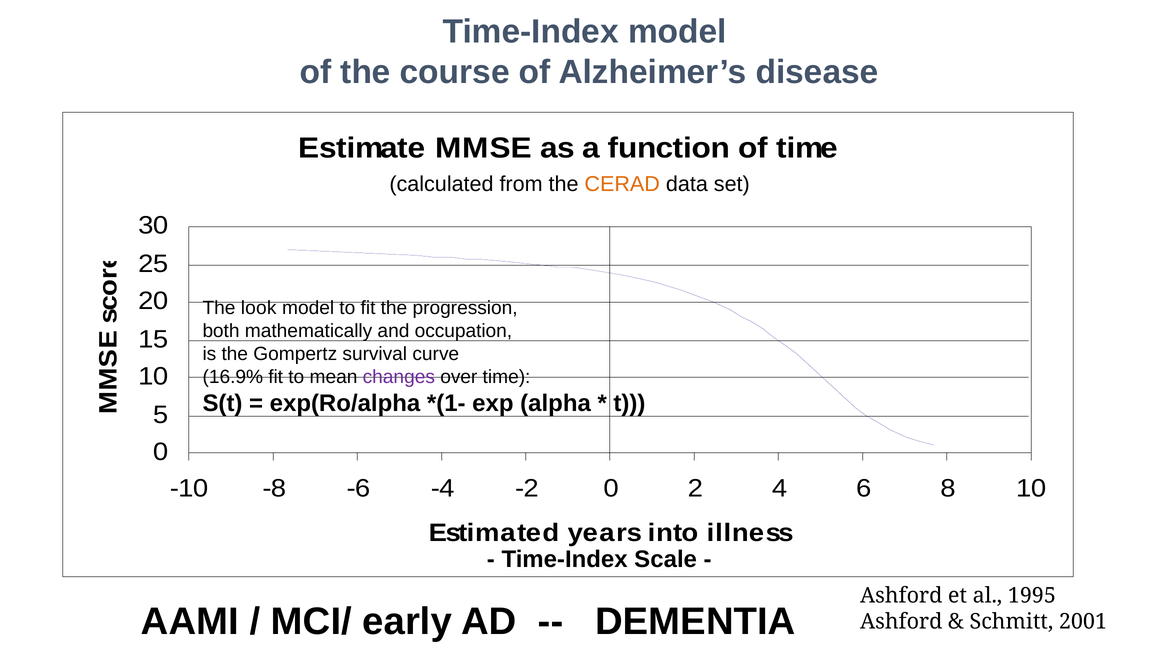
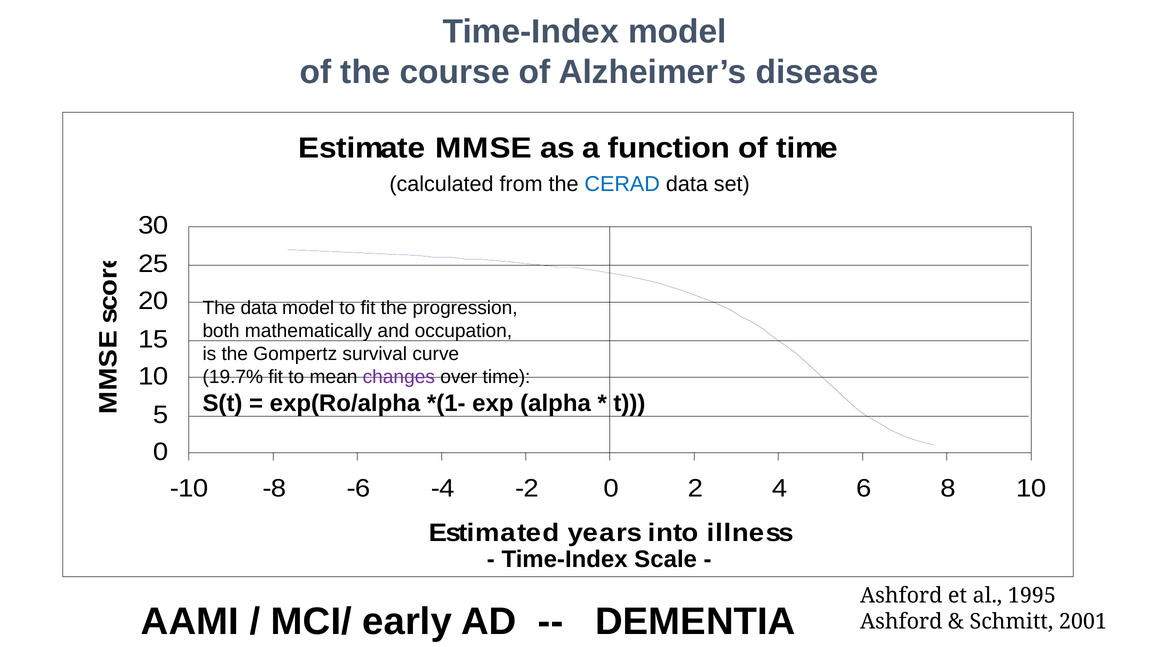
CERAD colour: orange -> blue
The look: look -> data
16.9%: 16.9% -> 19.7%
